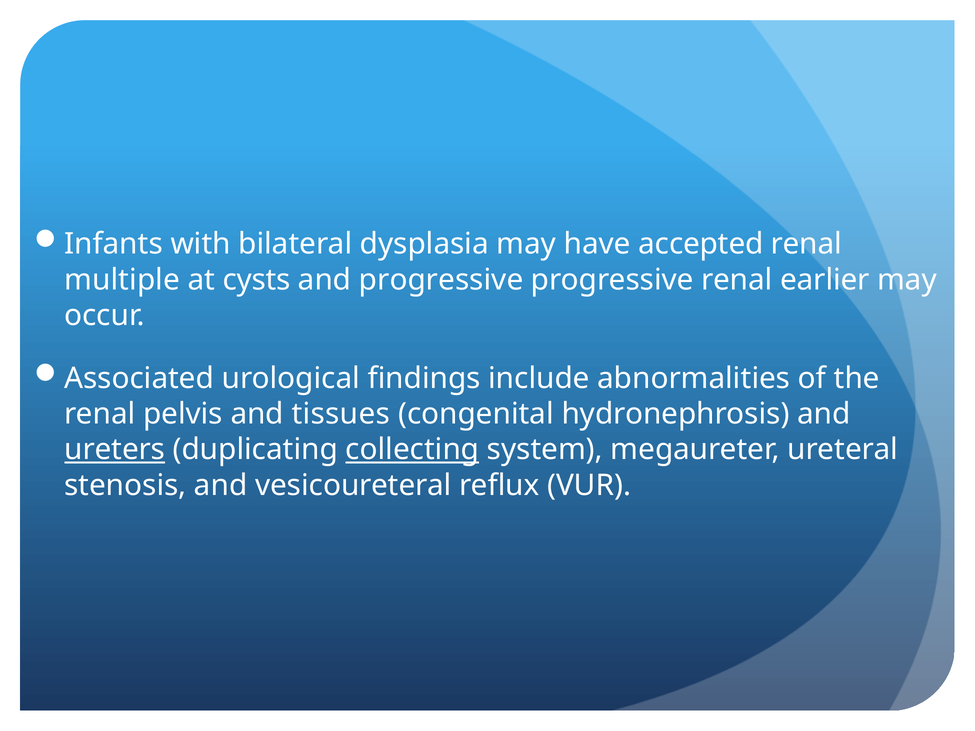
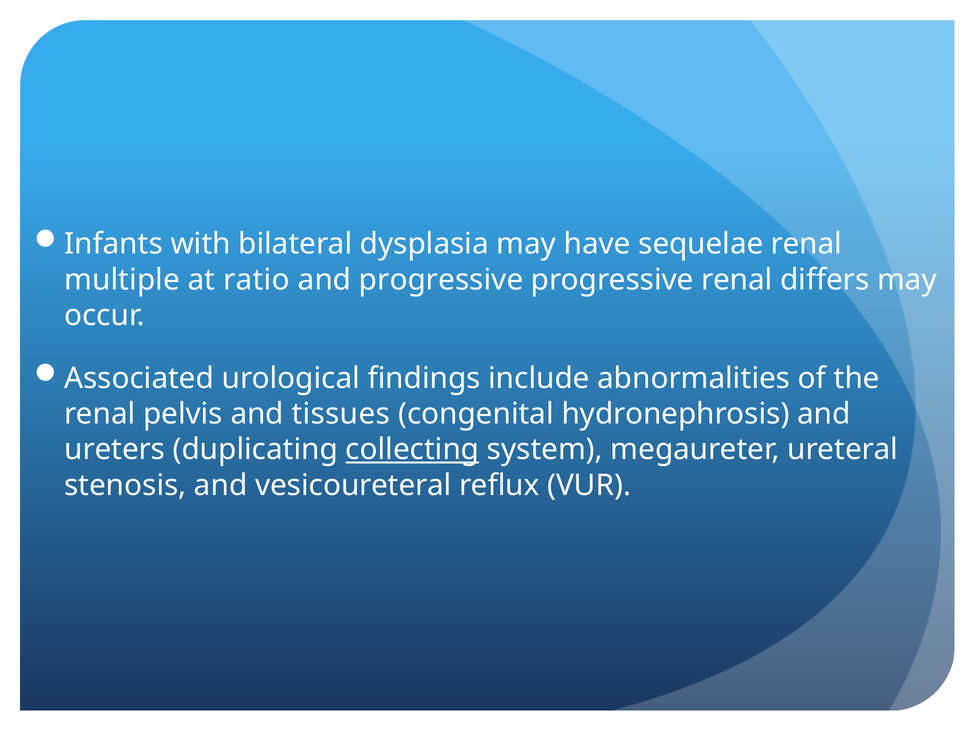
accepted: accepted -> sequelae
cysts: cysts -> ratio
earlier: earlier -> differs
ureters underline: present -> none
